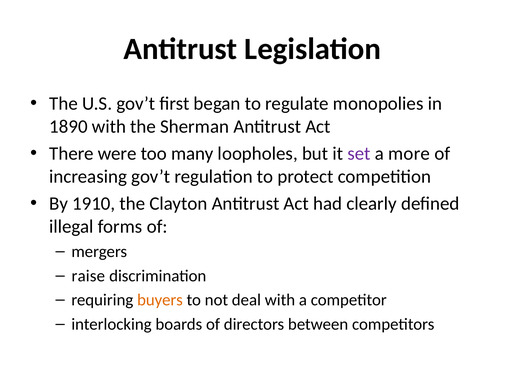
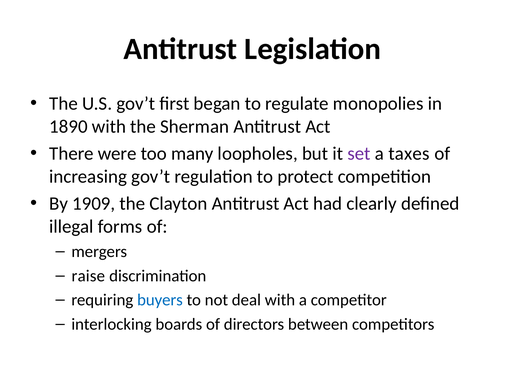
more: more -> taxes
1910: 1910 -> 1909
buyers colour: orange -> blue
